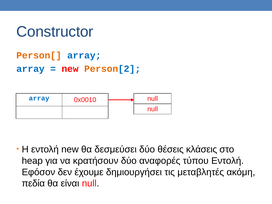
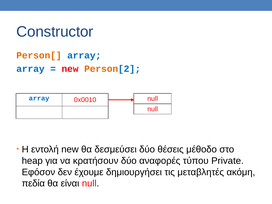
κλάσεις: κλάσεις -> μέθοδο
τύπου Εντολή: Εντολή -> Private
